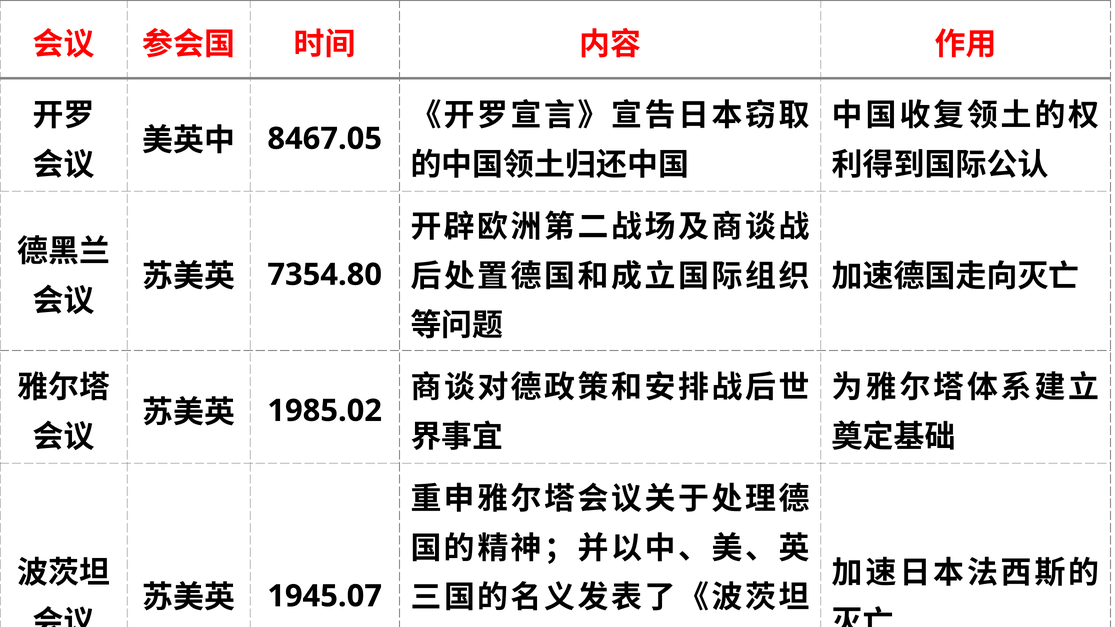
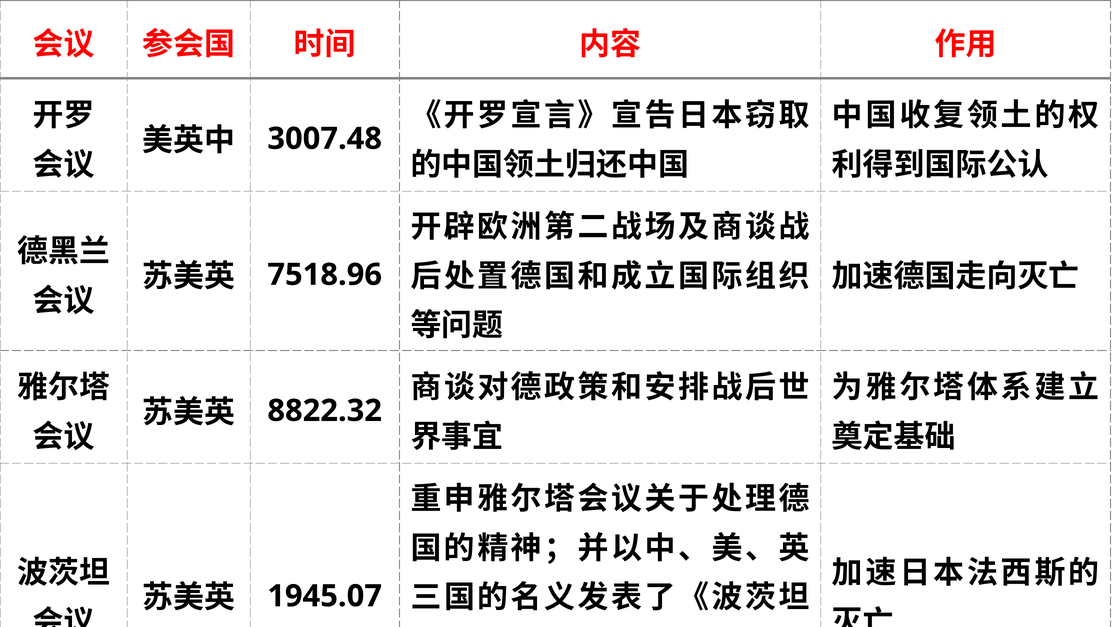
8467.05: 8467.05 -> 3007.48
7354.80: 7354.80 -> 7518.96
1985.02: 1985.02 -> 8822.32
